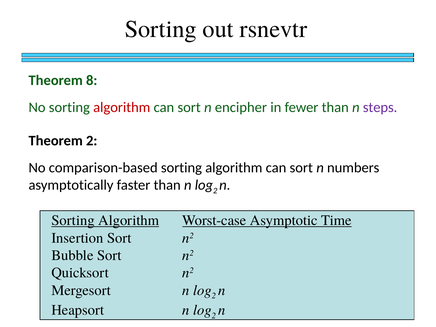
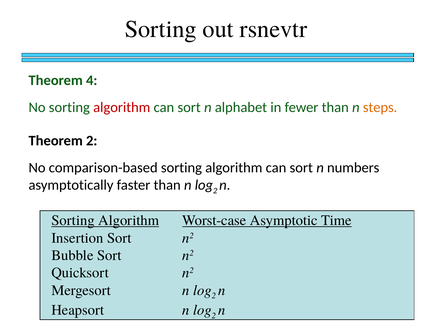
8: 8 -> 4
encipher: encipher -> alphabet
steps colour: purple -> orange
